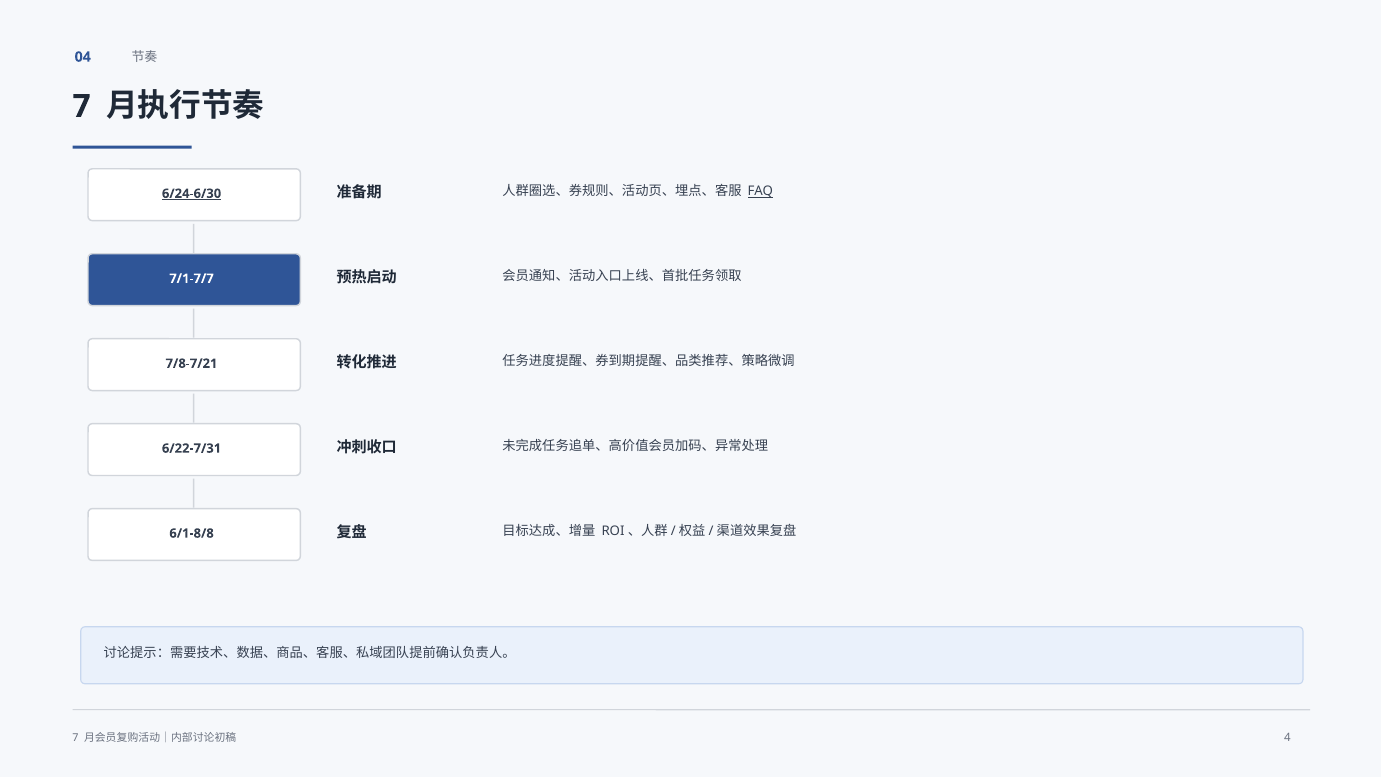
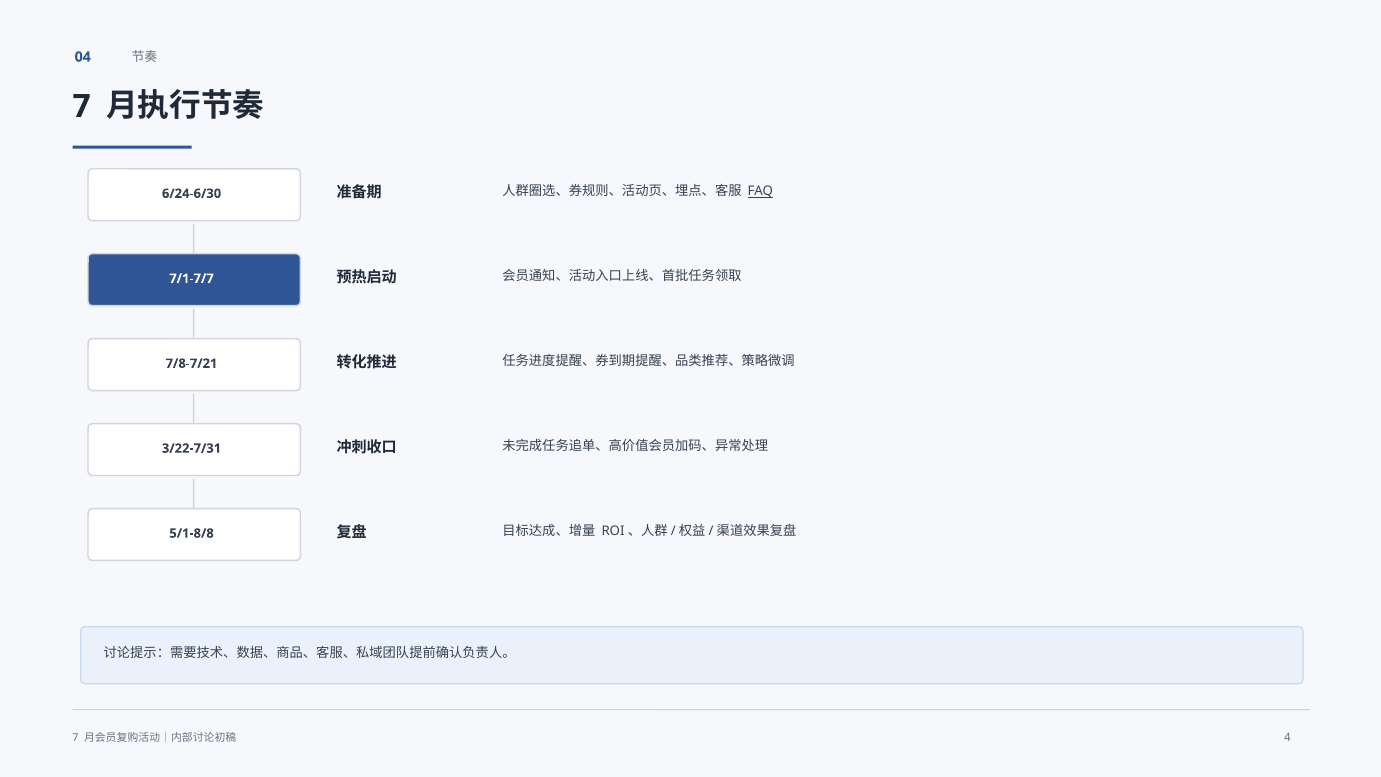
6/24-6/30 underline: present -> none
6/22-7/31: 6/22-7/31 -> 3/22-7/31
6/1-8/8: 6/1-8/8 -> 5/1-8/8
